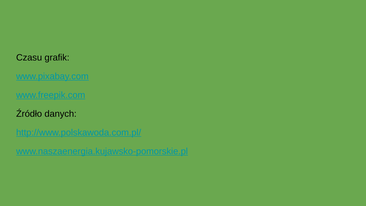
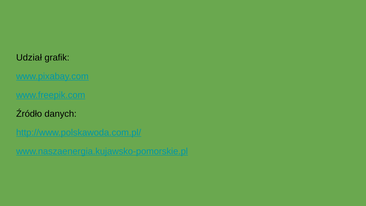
Czasu: Czasu -> Udział
